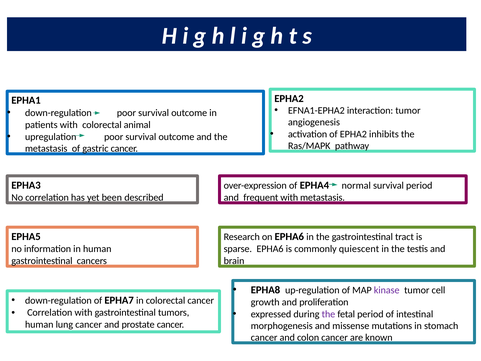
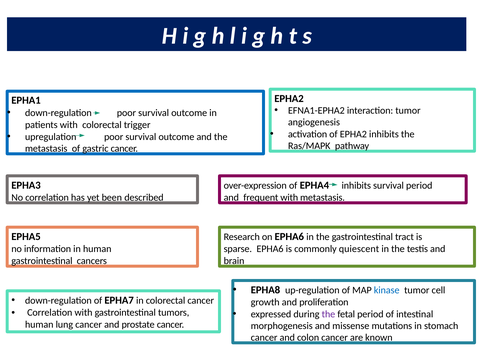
animal: animal -> trigger
EPHA4 normal: normal -> inhibits
kinase colour: purple -> blue
